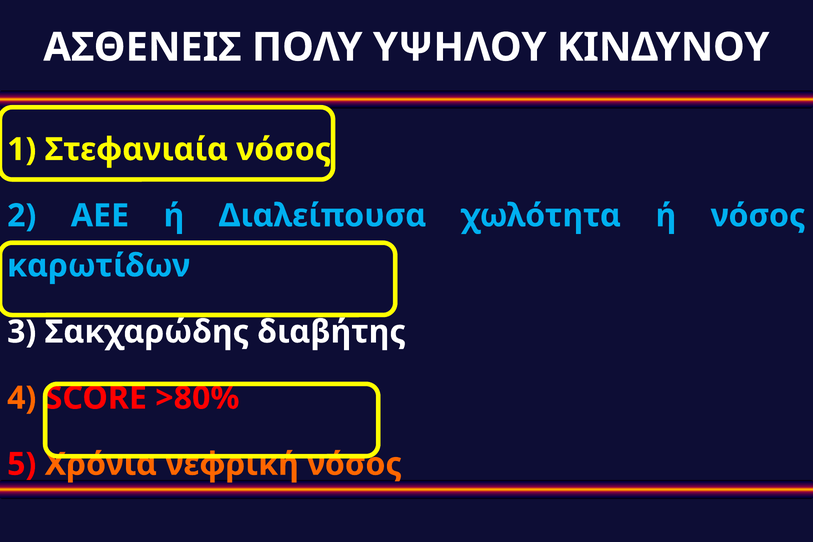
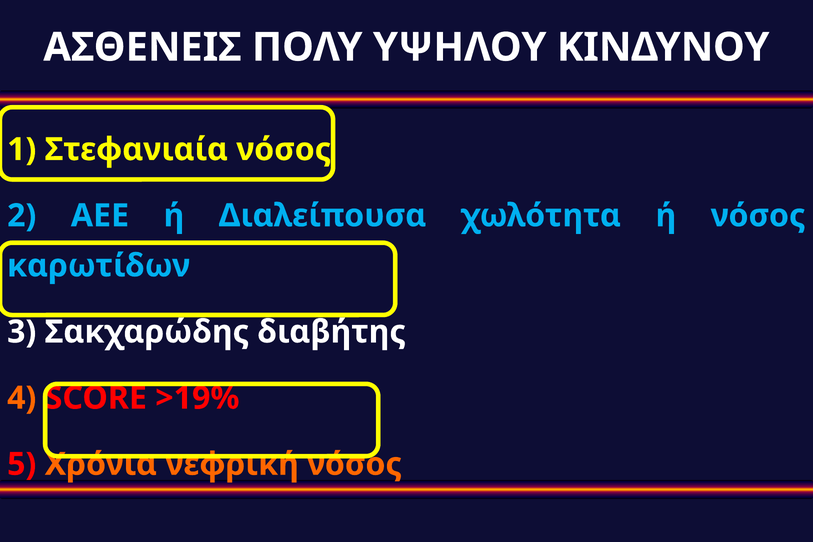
>80%: >80% -> >19%
